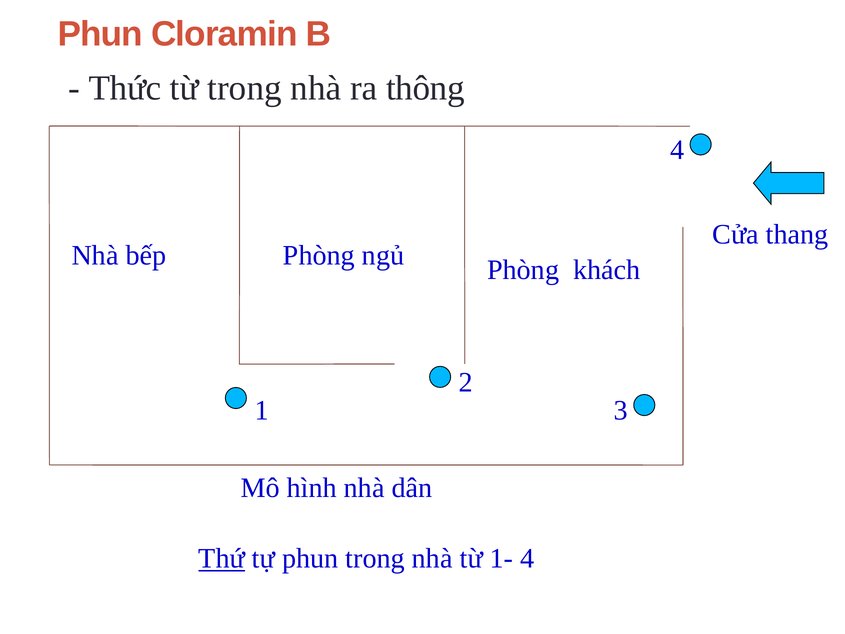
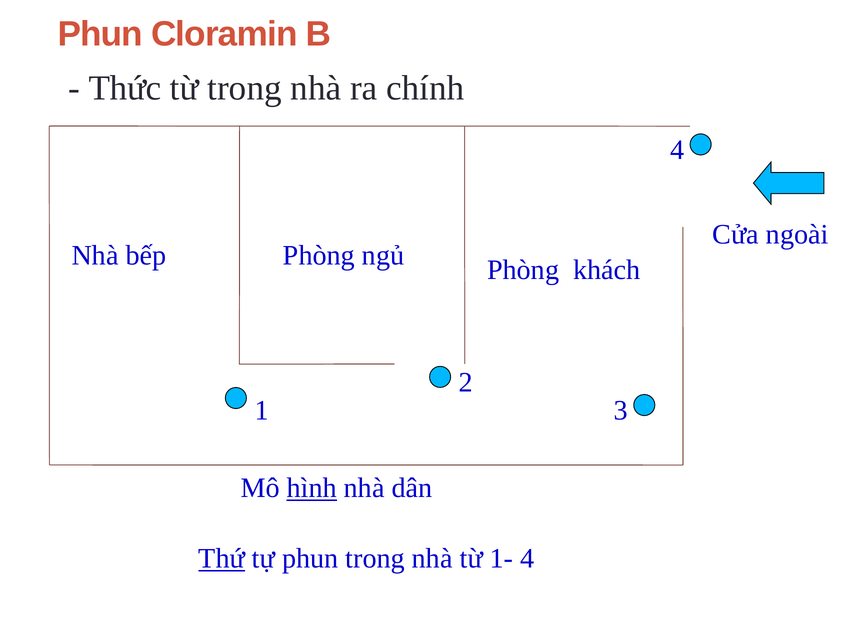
thông: thông -> chính
thang: thang -> ngoài
hình underline: none -> present
